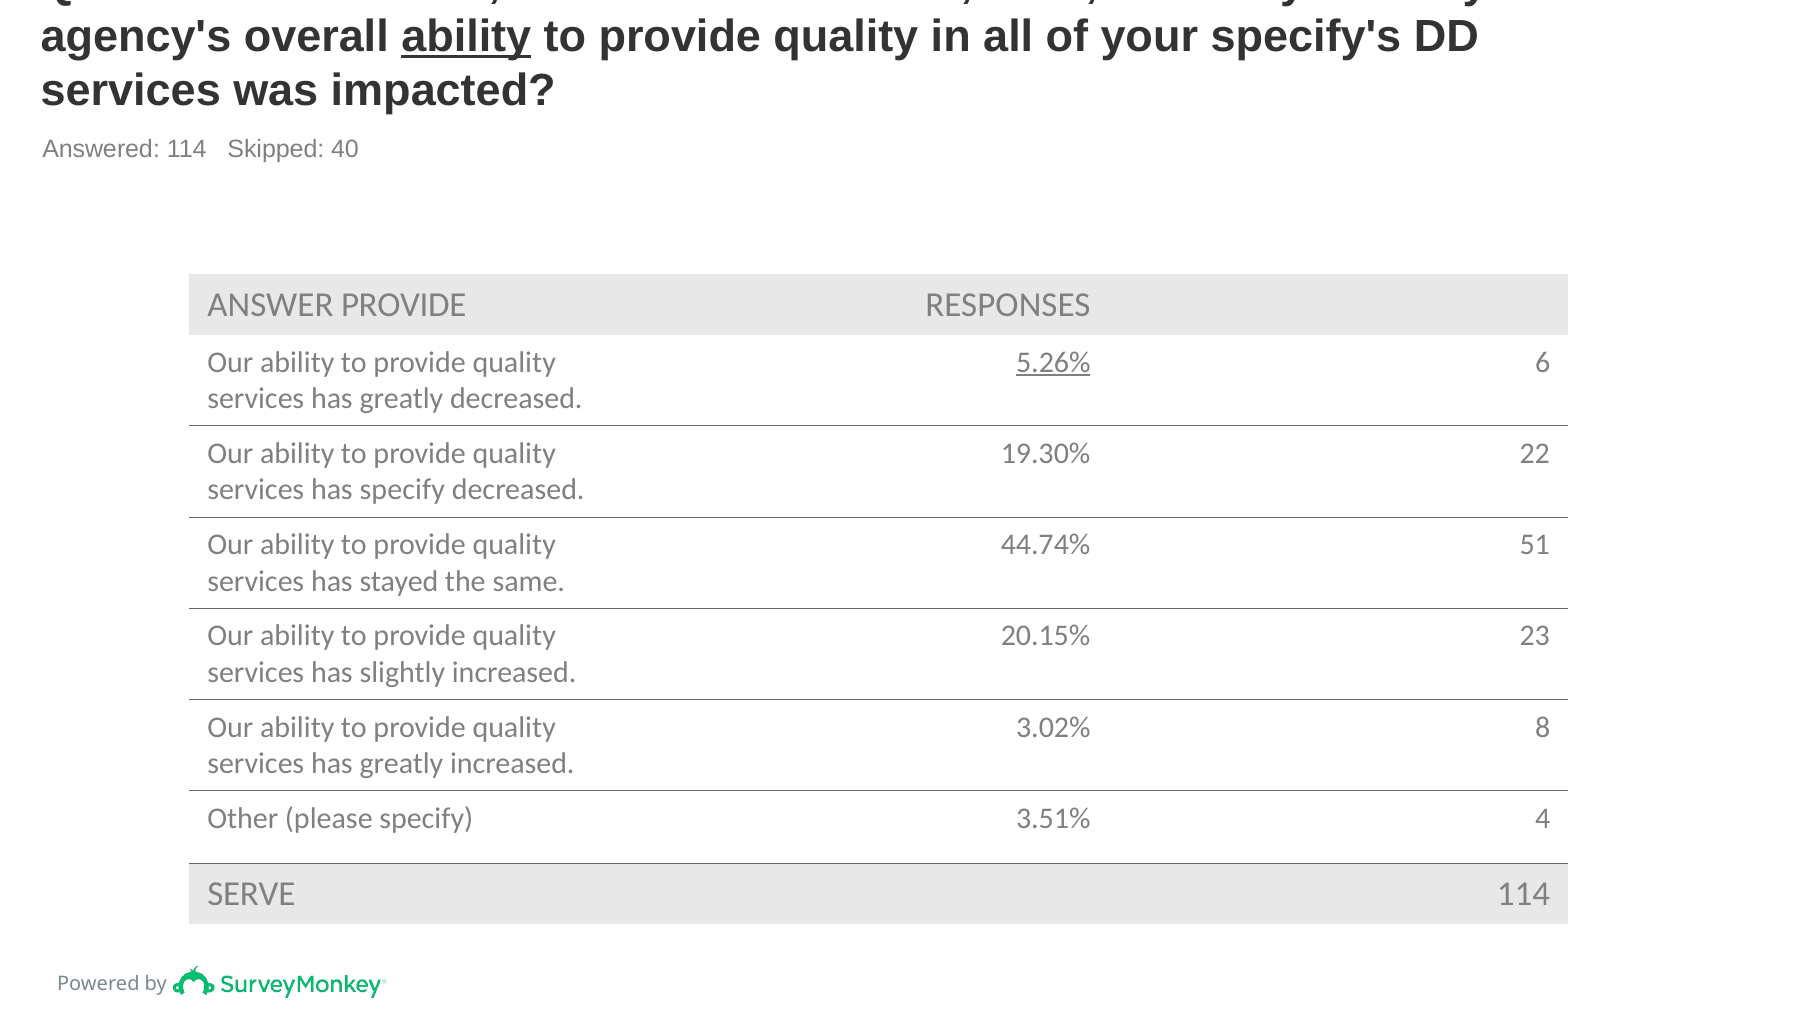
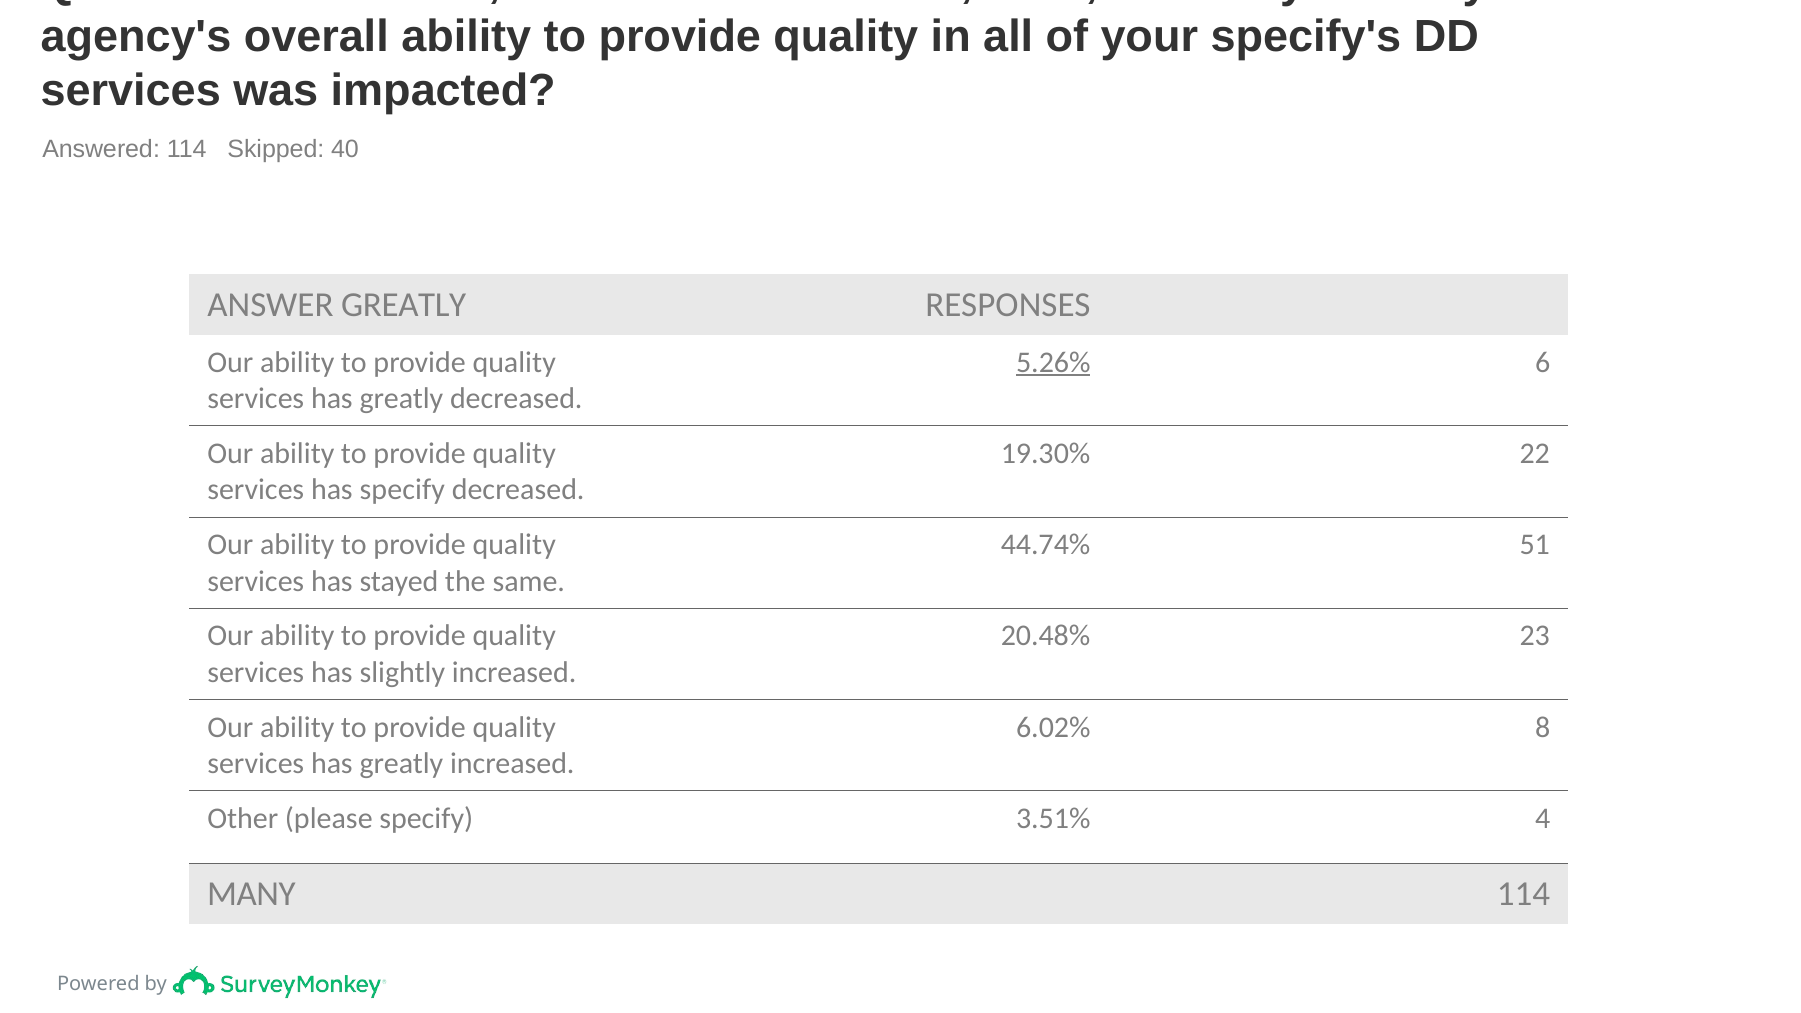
ability at (466, 37) underline: present -> none
ANSWER PROVIDE: PROVIDE -> GREATLY
20.15%: 20.15% -> 20.48%
3.02%: 3.02% -> 6.02%
SERVE: SERVE -> MANY
